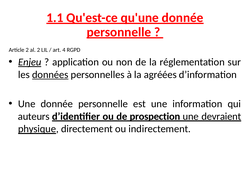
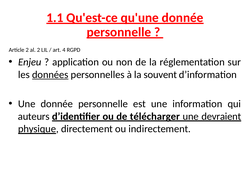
Enjeu underline: present -> none
agréées: agréées -> souvent
prospection: prospection -> télécharger
